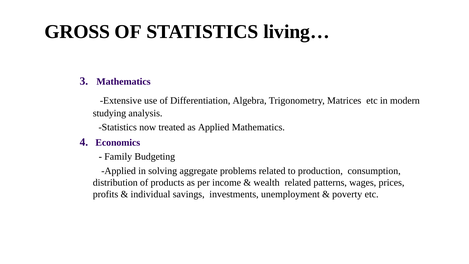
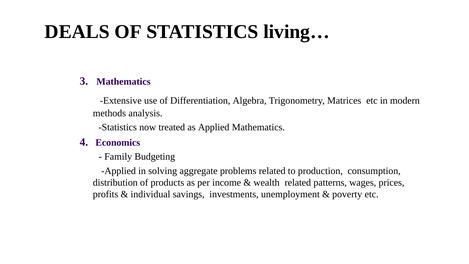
GROSS: GROSS -> DEALS
studying: studying -> methods
